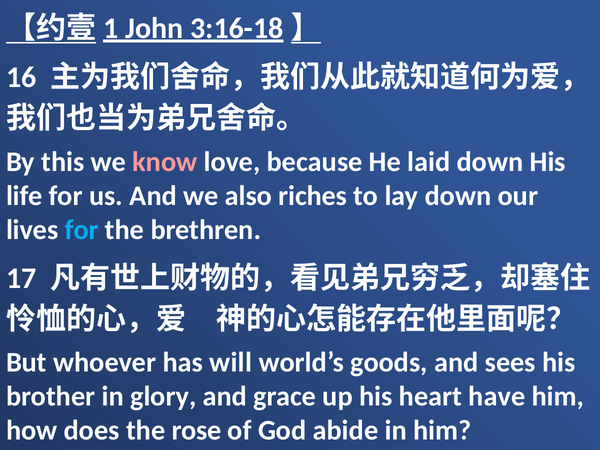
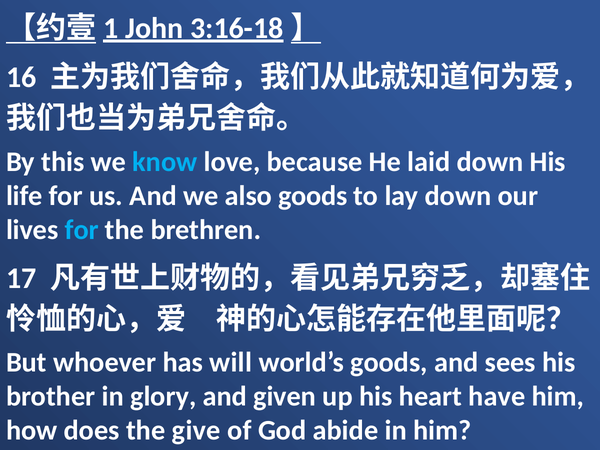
know colour: pink -> light blue
also riches: riches -> goods
grace: grace -> given
rose: rose -> give
